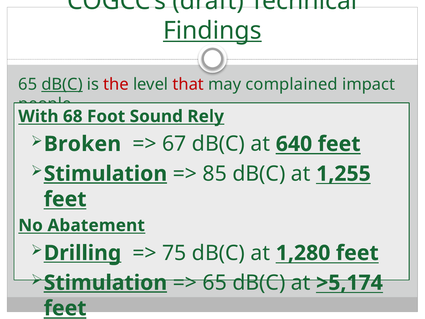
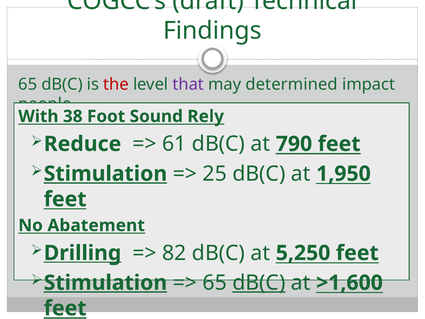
Findings underline: present -> none
dB(C at (62, 84) underline: present -> none
that colour: red -> purple
complained: complained -> determined
68: 68 -> 38
Broken: Broken -> Reduce
67: 67 -> 61
640: 640 -> 790
85: 85 -> 25
1,255: 1,255 -> 1,950
75: 75 -> 82
1,280: 1,280 -> 5,250
dB(C at (259, 283) underline: none -> present
>5,174: >5,174 -> >1,600
